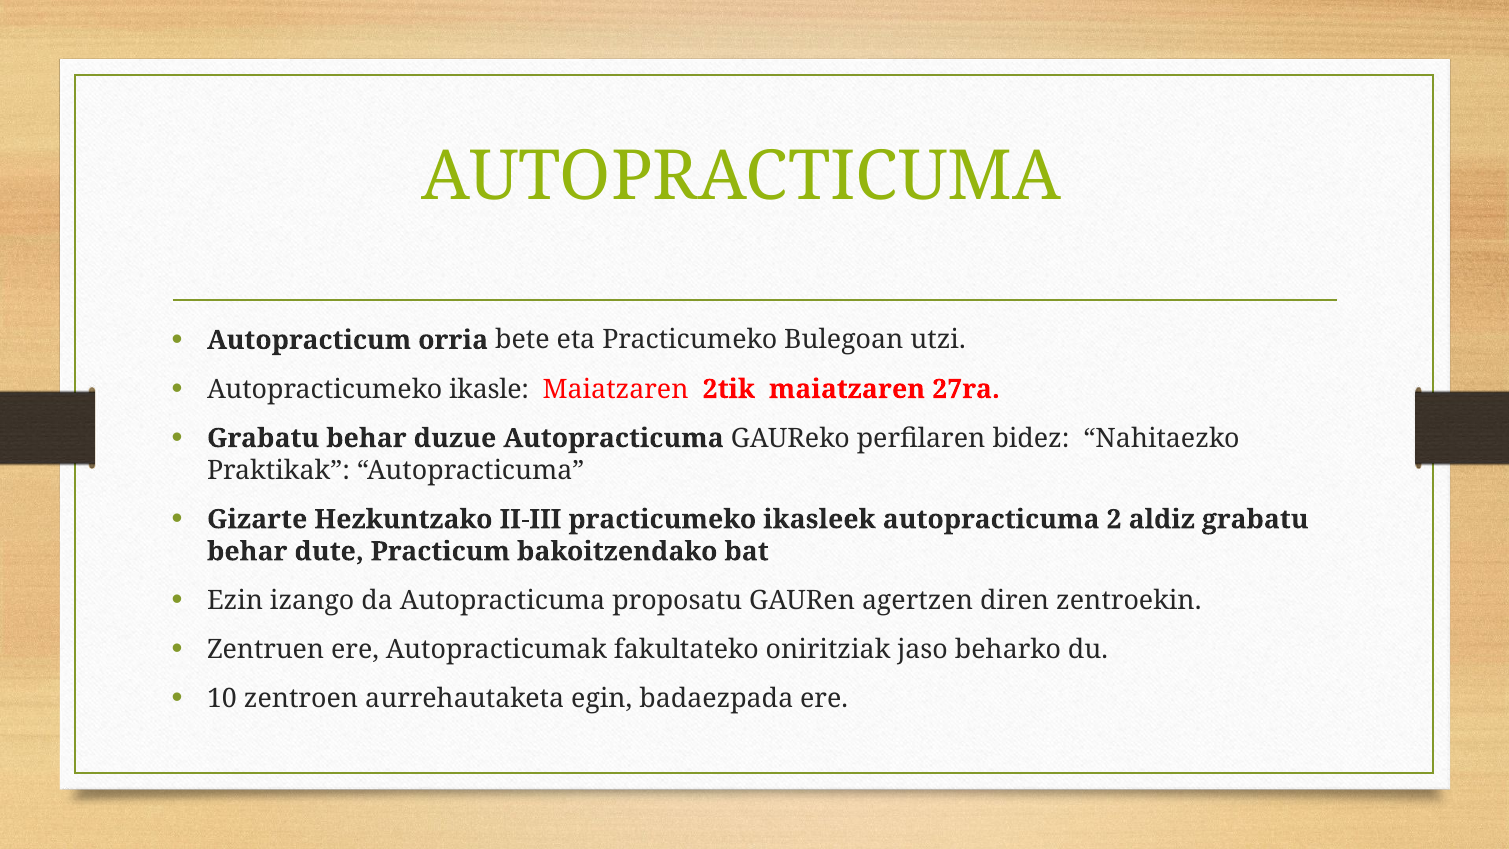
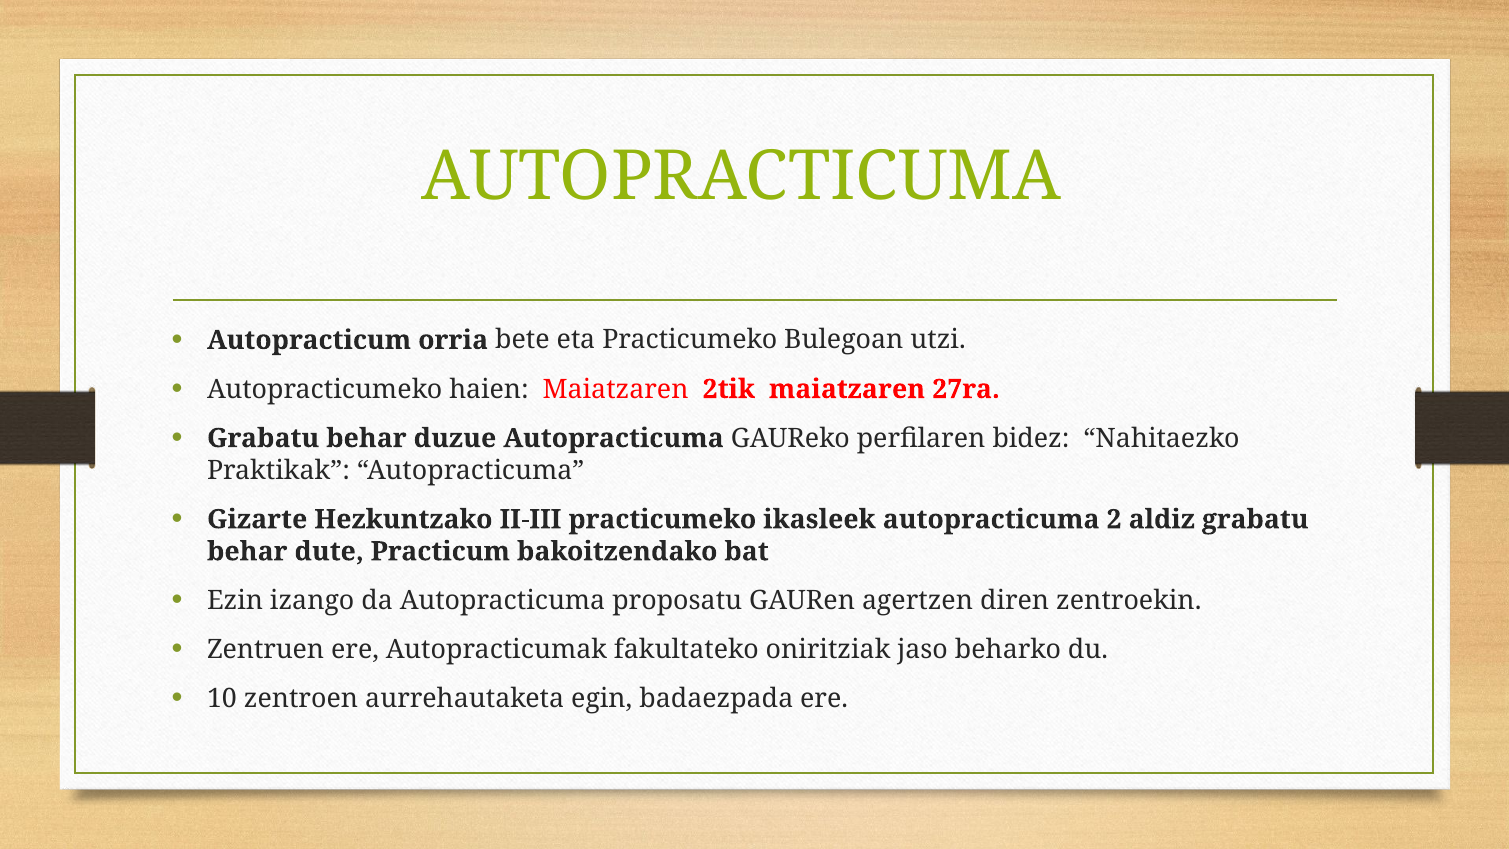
ikasle: ikasle -> haien
